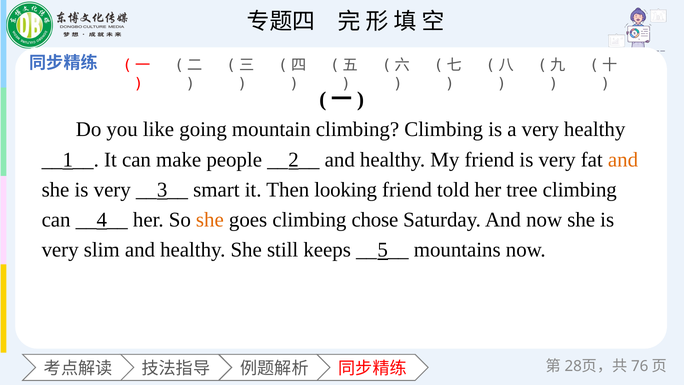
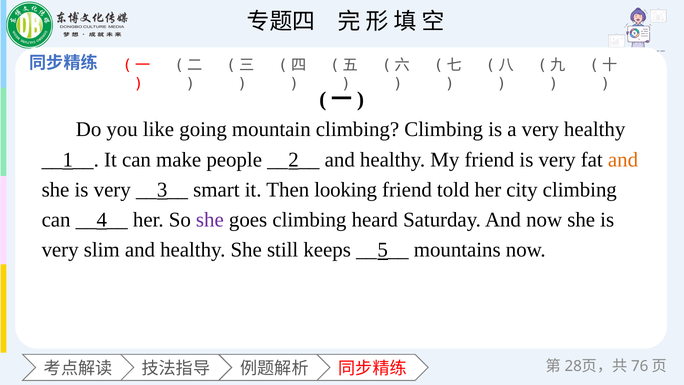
tree: tree -> city
she at (210, 220) colour: orange -> purple
chose: chose -> heard
